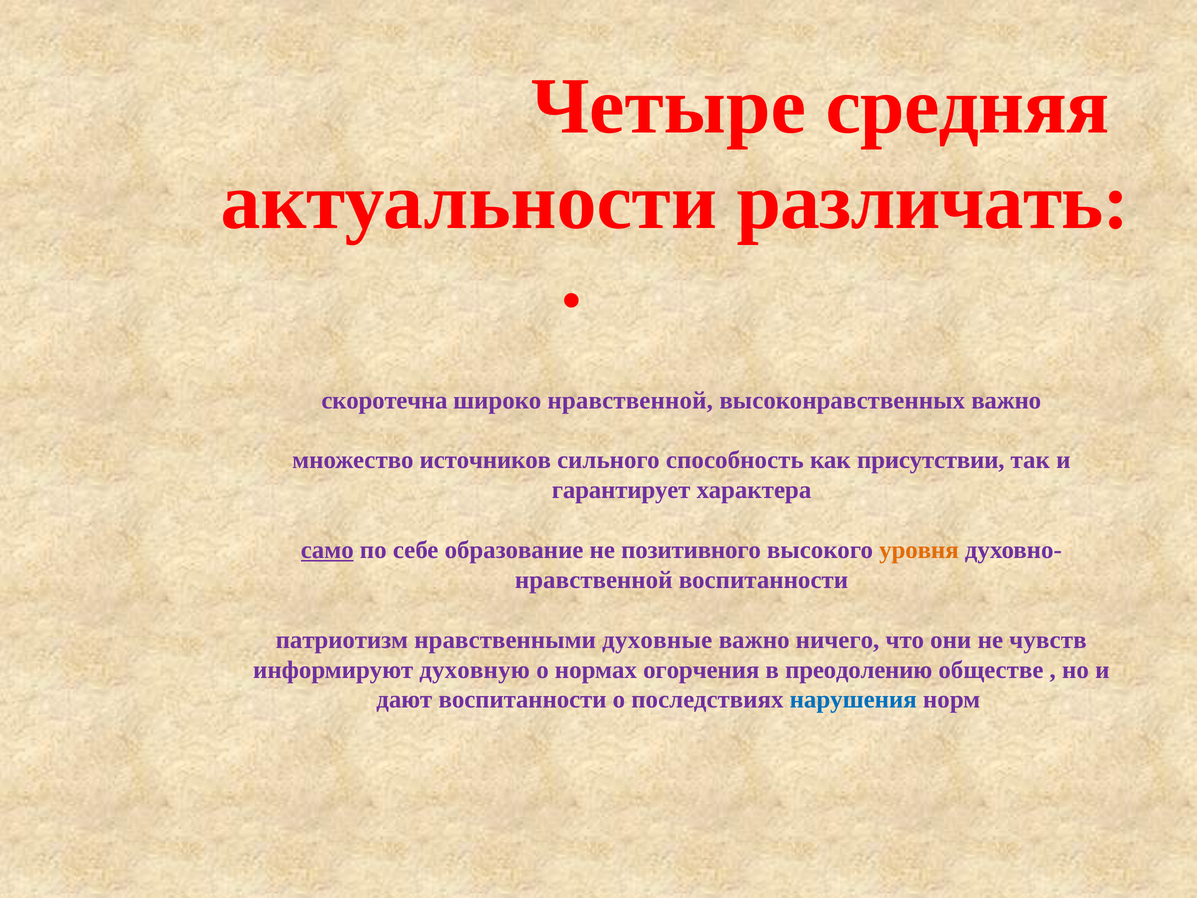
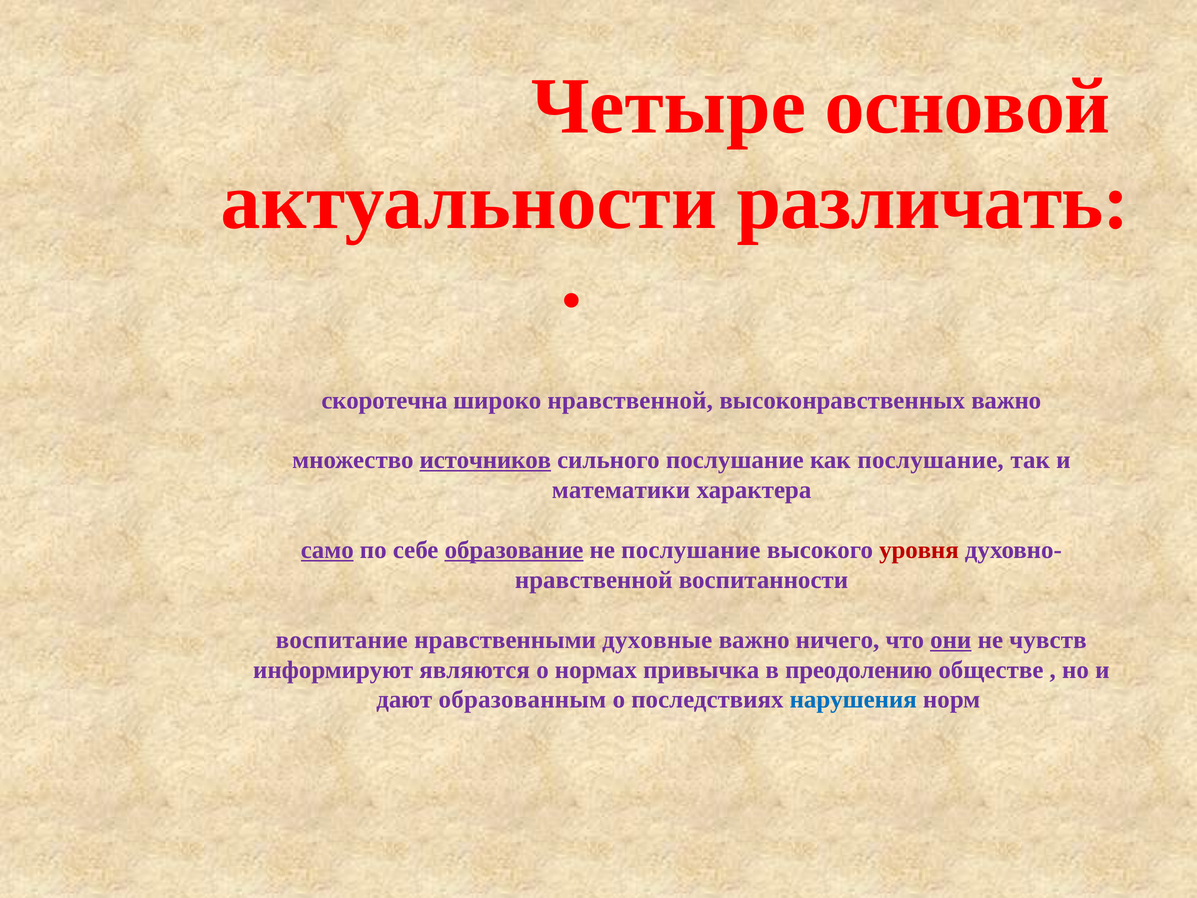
средняя: средняя -> основой
источников underline: none -> present
сильного способность: способность -> послушание
как присутствии: присутствии -> послушание
гарантирует: гарантирует -> математики
образование underline: none -> present
не позитивного: позитивного -> послушание
уровня colour: orange -> red
патриотизм: патриотизм -> воспитание
они underline: none -> present
духовную: духовную -> являются
огорчения: огорчения -> привычка
дают воспитанности: воспитанности -> образованным
